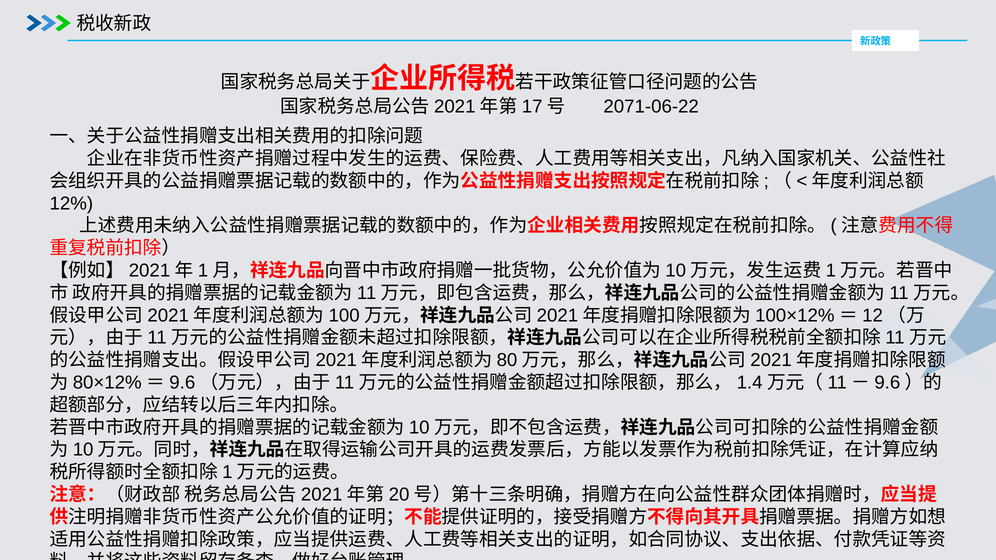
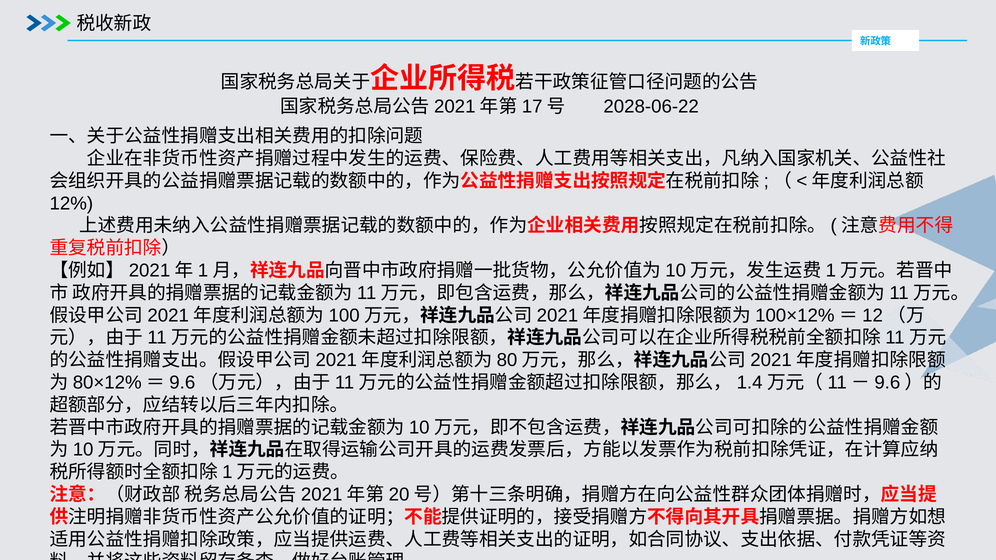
2071-06-22: 2071-06-22 -> 2028-06-22
